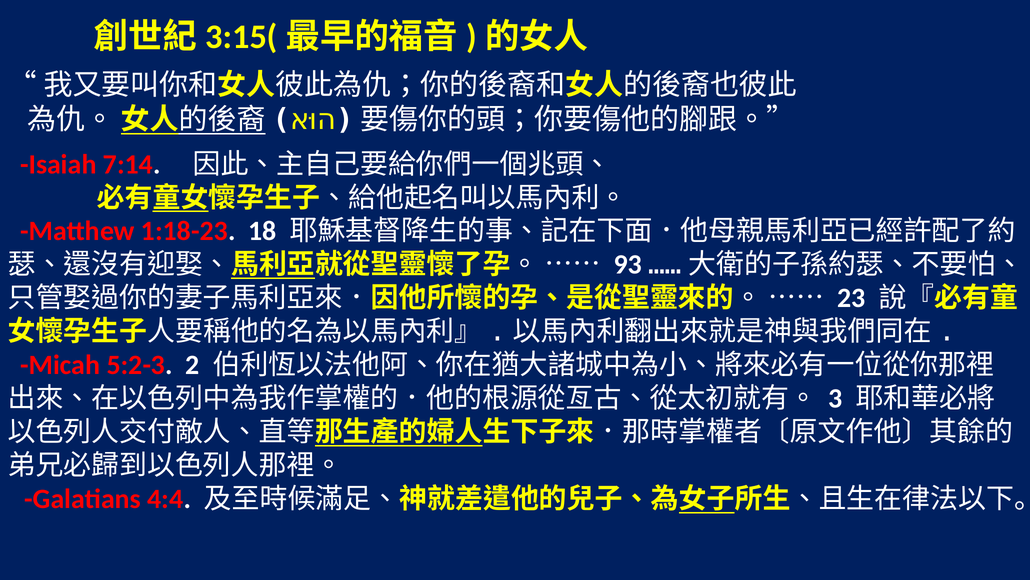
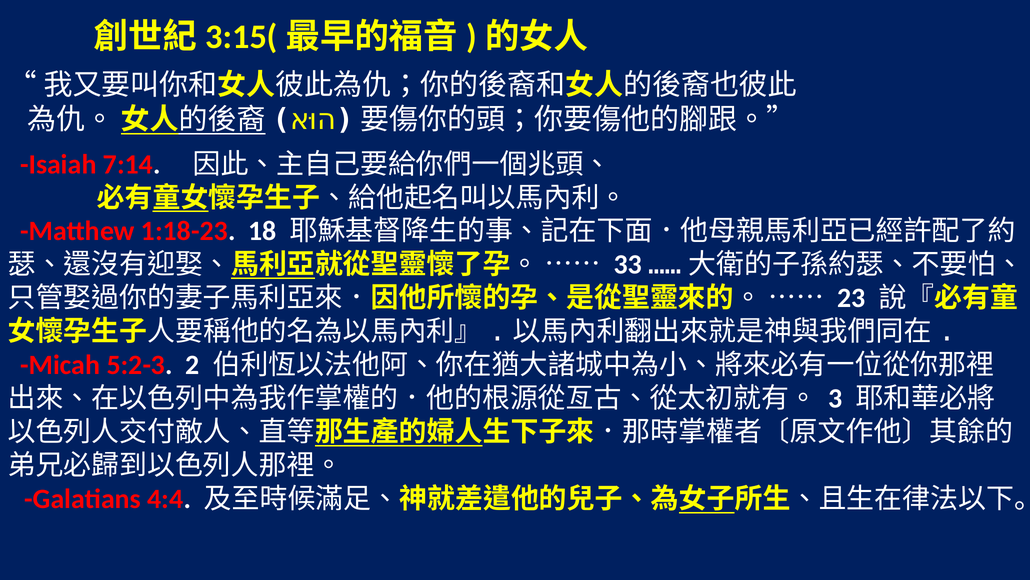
93: 93 -> 33
